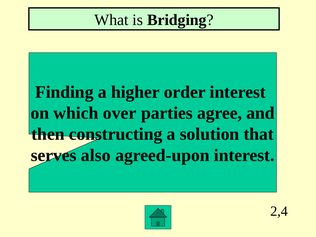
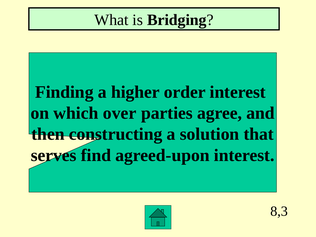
also: also -> find
2,4: 2,4 -> 8,3
